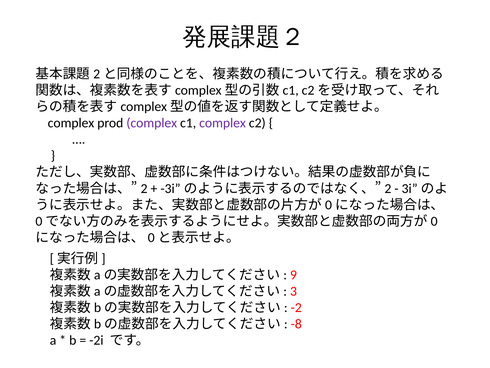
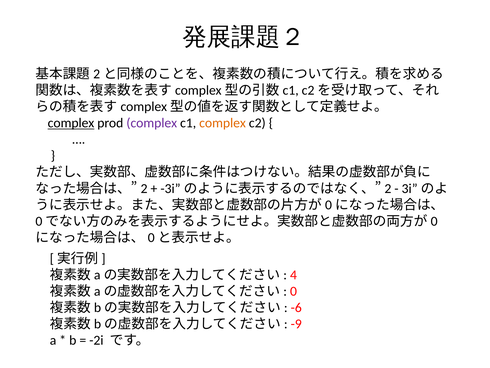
complex at (71, 123) underline: none -> present
complex at (223, 123) colour: purple -> orange
9: 9 -> 4
3: 3 -> 0
-2: -2 -> -6
-8: -8 -> -9
